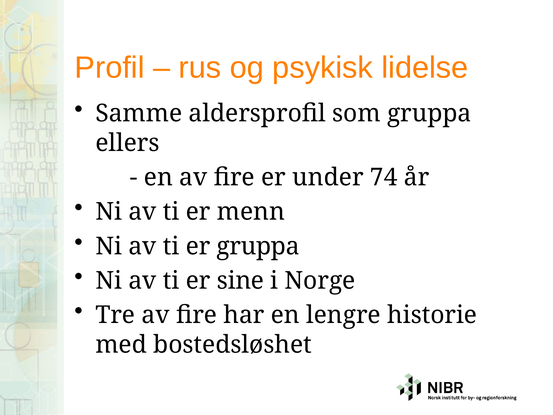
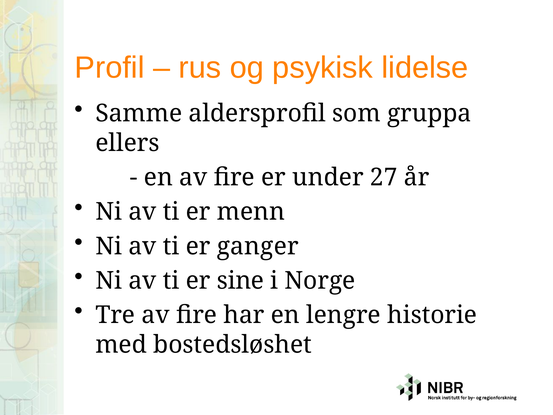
74: 74 -> 27
er gruppa: gruppa -> ganger
